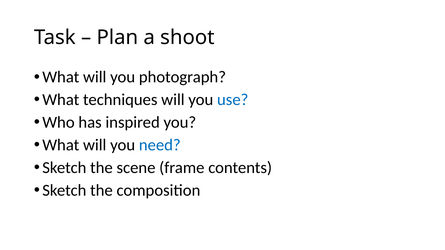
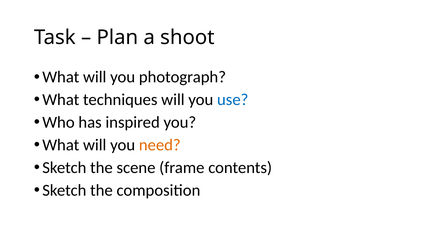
need colour: blue -> orange
